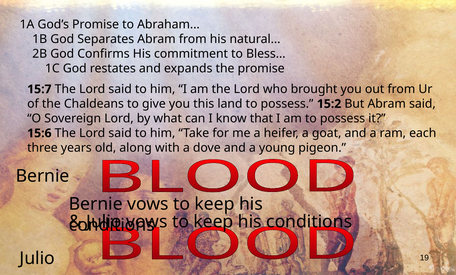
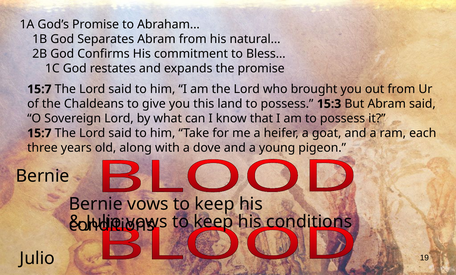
15:2: 15:2 -> 15:3
15:6 at (39, 133): 15:6 -> 15:7
